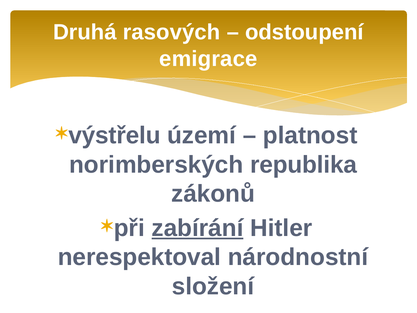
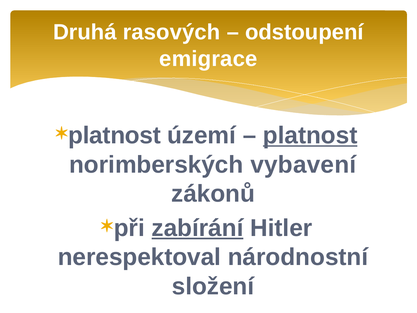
výstřelu at (115, 135): výstřelu -> platnost
platnost at (310, 135) underline: none -> present
republika: republika -> vybavení
